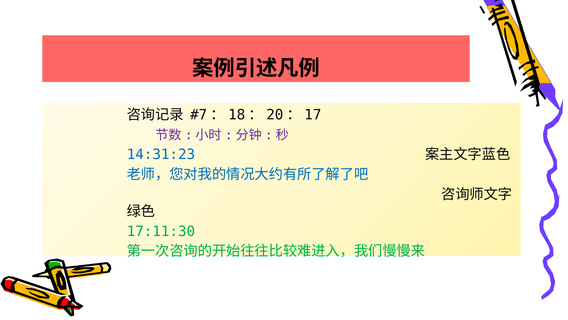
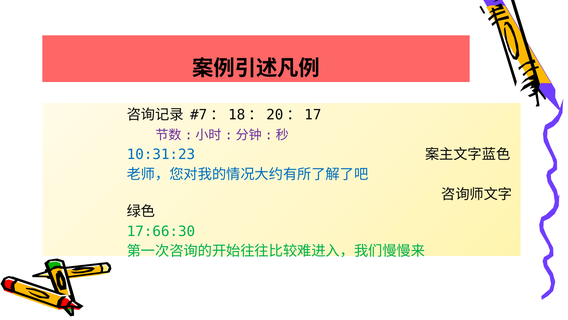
14:31:23: 14:31:23 -> 10:31:23
17:11:30: 17:11:30 -> 17:66:30
